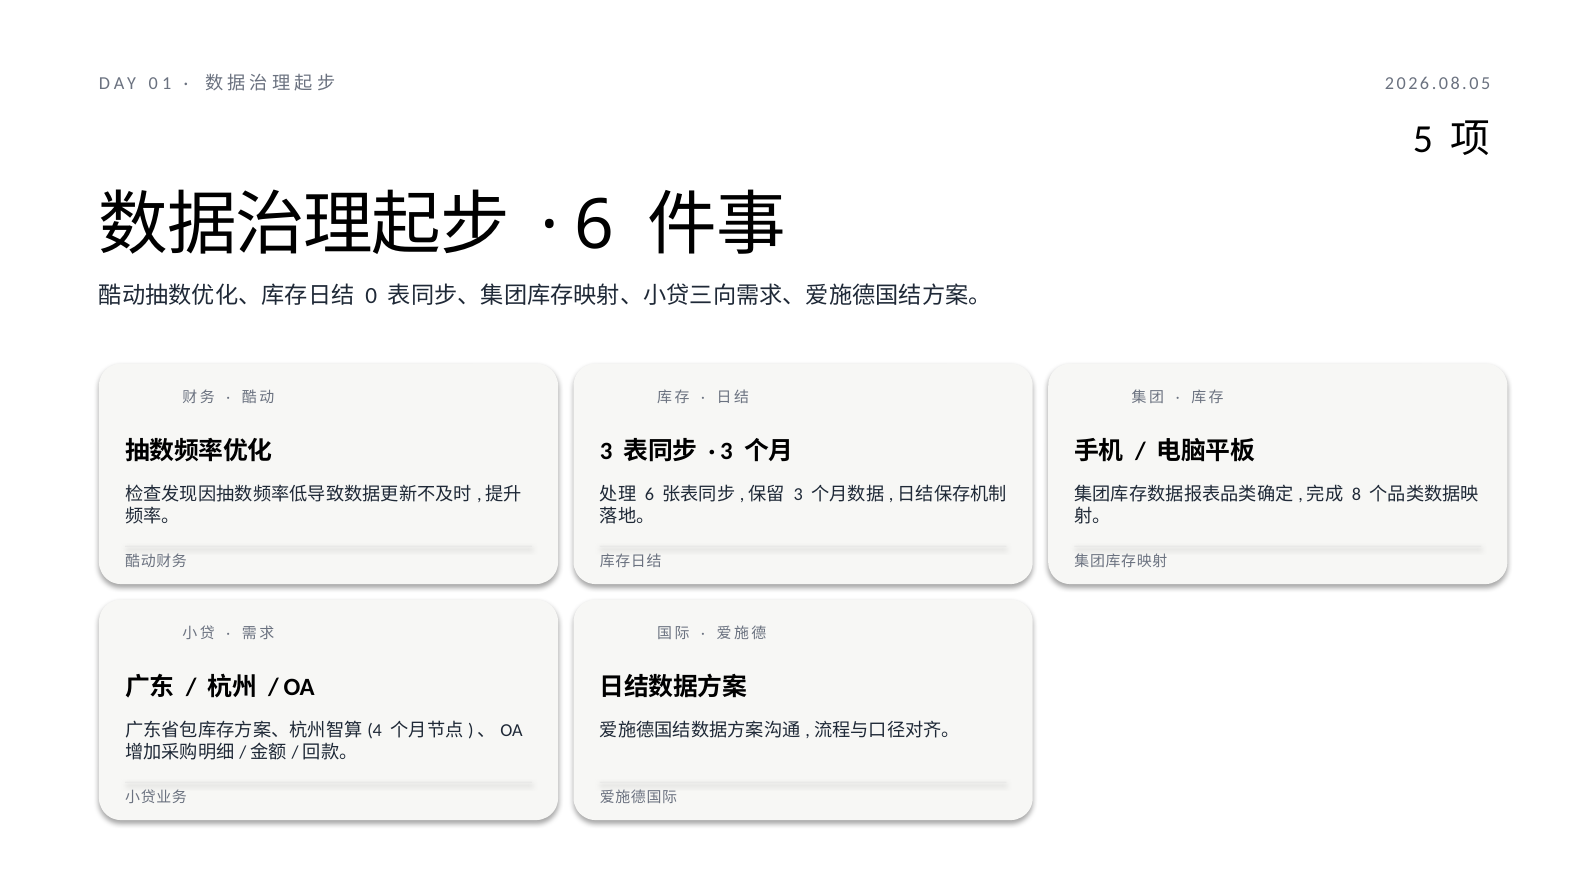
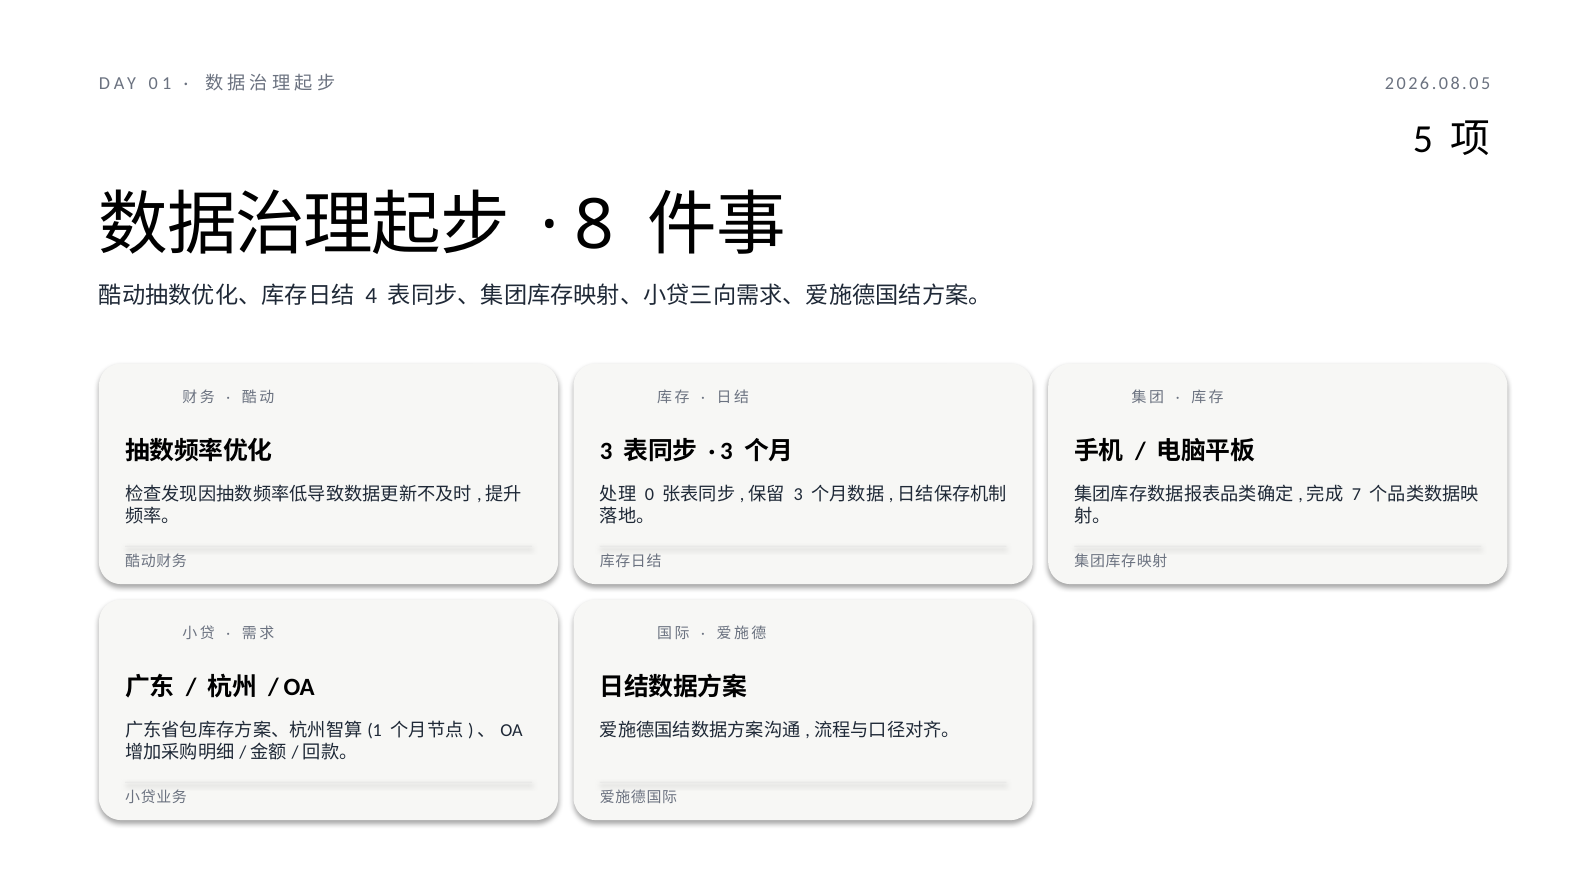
6 at (594, 225): 6 -> 8
0: 0 -> 4
6 at (649, 495): 6 -> 0
8: 8 -> 7
4: 4 -> 1
